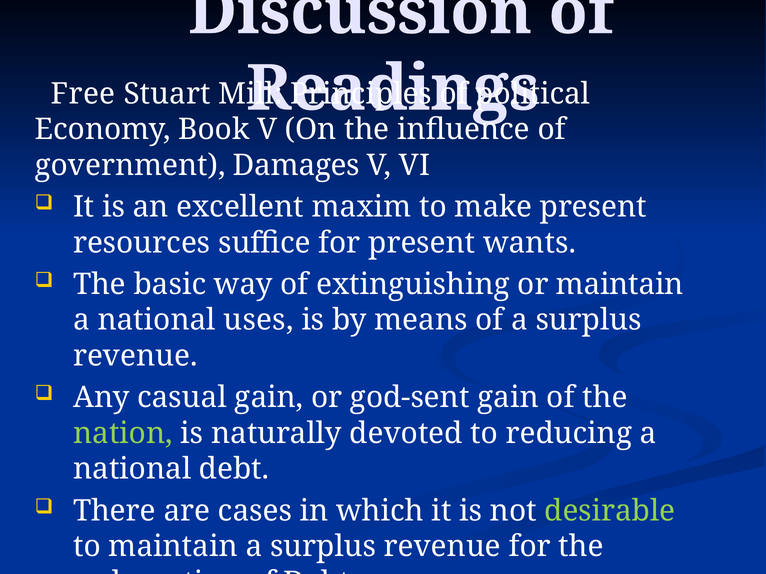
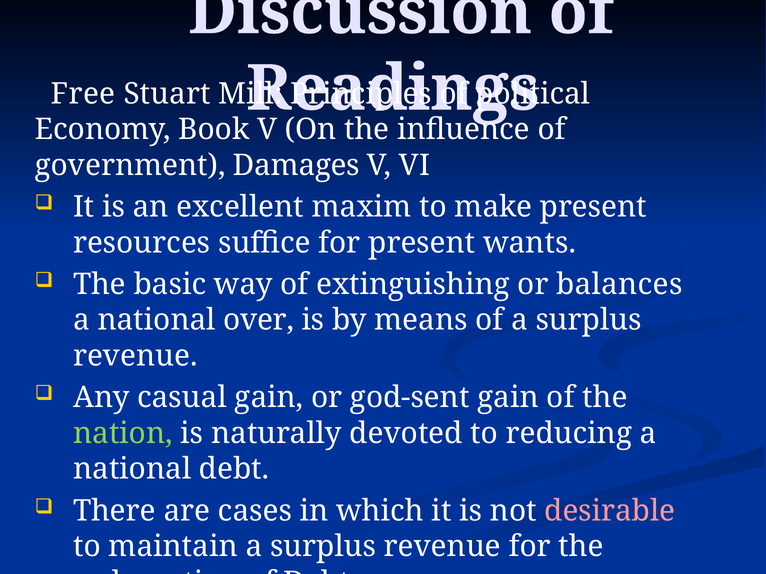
or maintain: maintain -> balances
uses: uses -> over
desirable colour: light green -> pink
